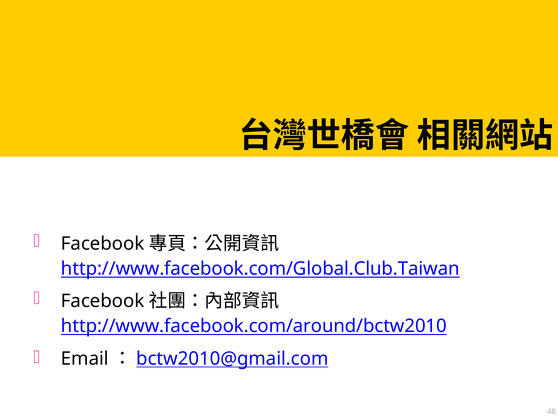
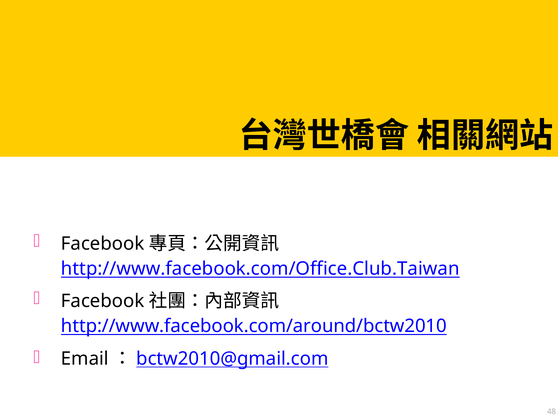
http://www.facebook.com/Global.Club.Taiwan: http://www.facebook.com/Global.Club.Taiwan -> http://www.facebook.com/Office.Club.Taiwan
